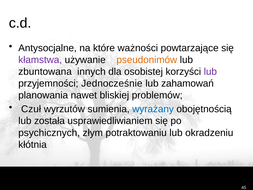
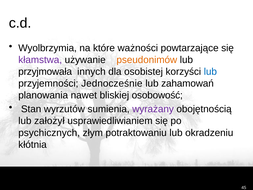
Antysocjalne: Antysocjalne -> Wyolbrzymia
zbuntowana: zbuntowana -> przyjmowała
lub at (210, 72) colour: purple -> blue
problemów: problemów -> osobowość
Czuł: Czuł -> Stan
wyrażany colour: blue -> purple
została: została -> założył
